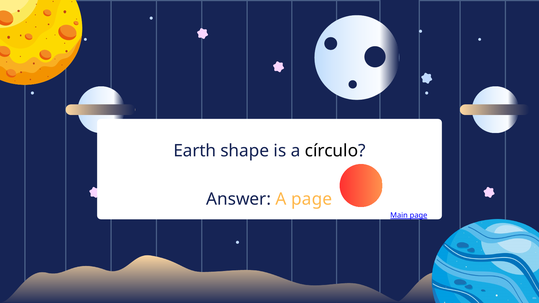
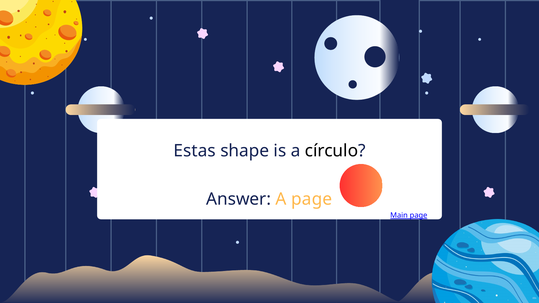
Earth: Earth -> Estas
